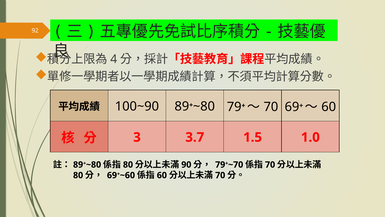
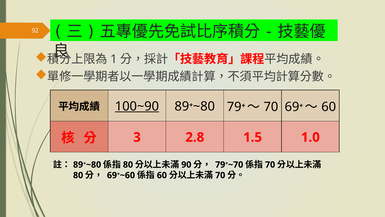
4: 4 -> 1
100~90 underline: none -> present
3.7: 3.7 -> 2.8
